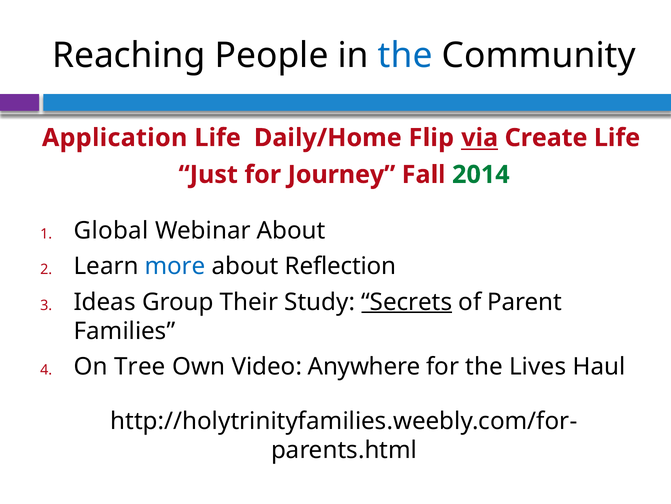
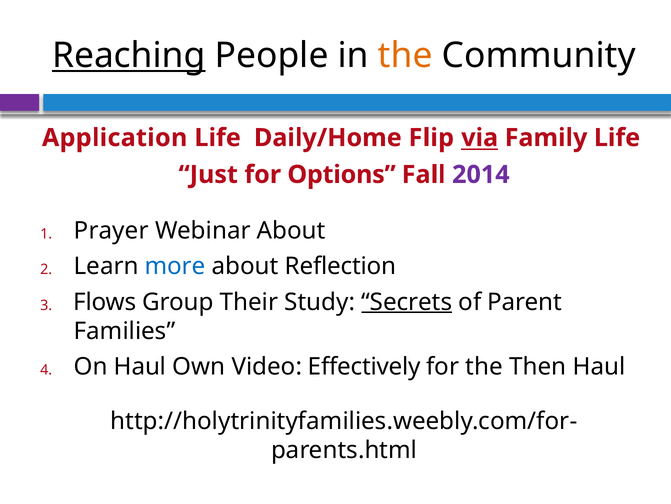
Reaching underline: none -> present
the at (405, 56) colour: blue -> orange
Create: Create -> Family
Journey: Journey -> Options
2014 colour: green -> purple
Global: Global -> Prayer
Ideas: Ideas -> Flows
On Tree: Tree -> Haul
Anywhere: Anywhere -> Effectively
Lives: Lives -> Then
